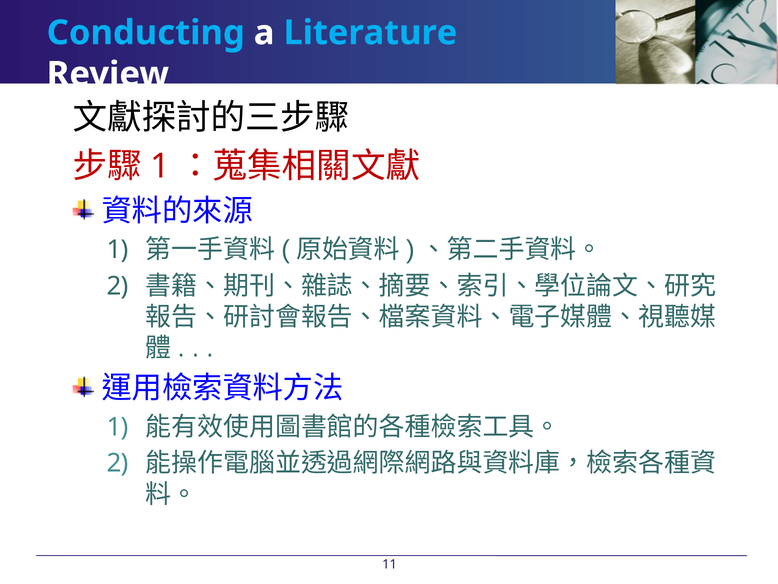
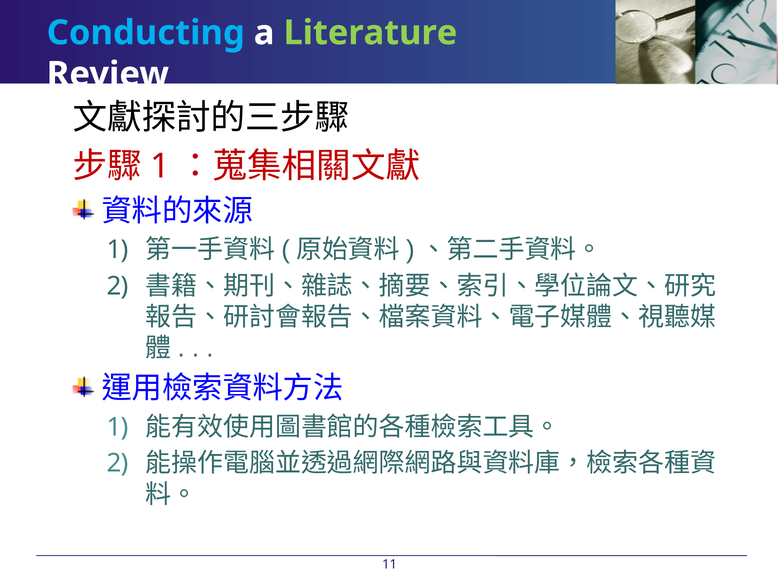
Literature colour: light blue -> light green
